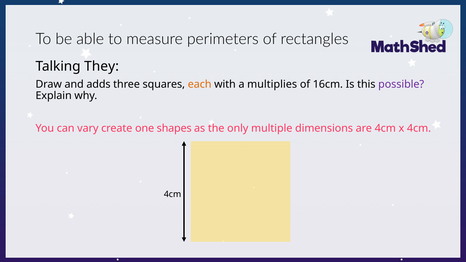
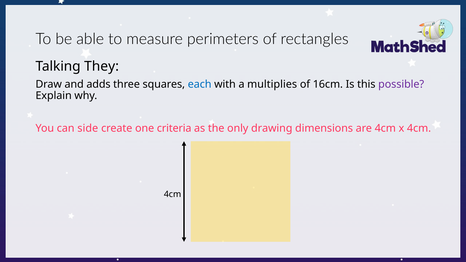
each colour: orange -> blue
vary: vary -> side
shapes: shapes -> criteria
multiple: multiple -> drawing
